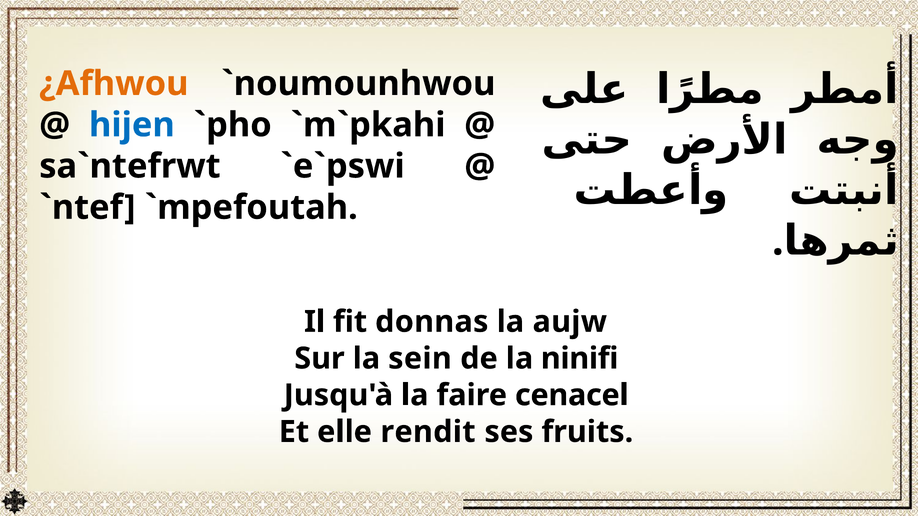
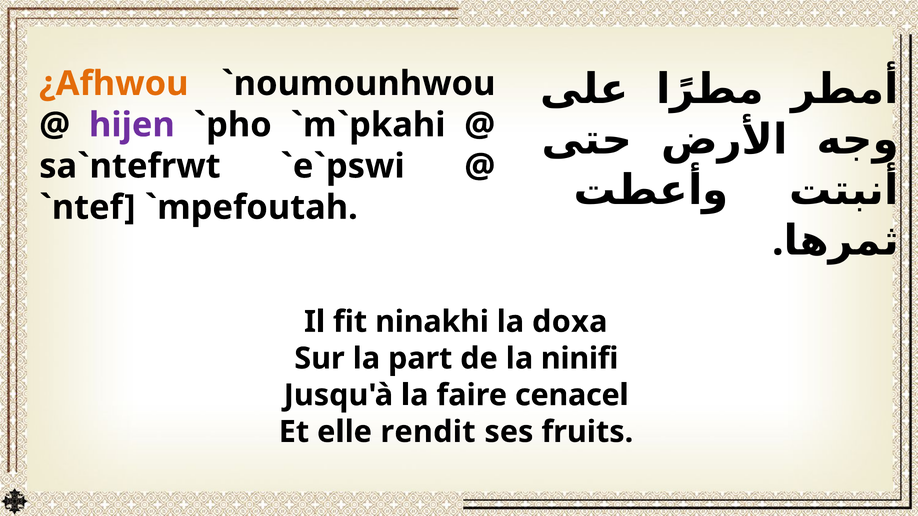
hijen colour: blue -> purple
donnas: donnas -> ninakhi
aujw: aujw -> doxa
sein: sein -> part
